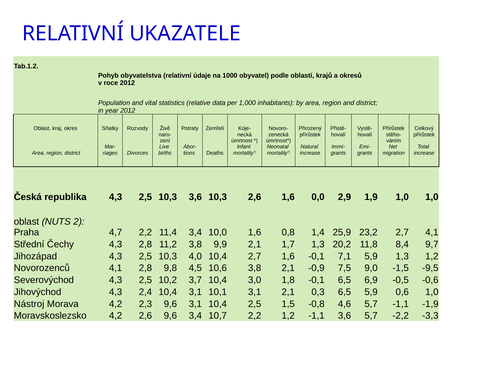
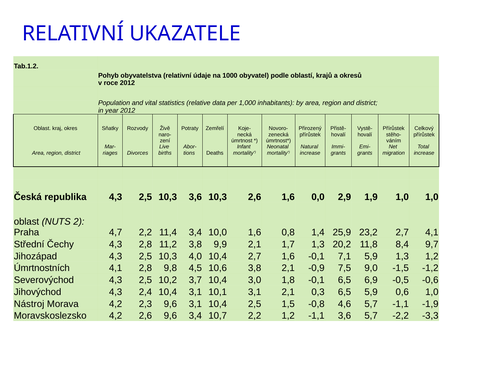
Novorozenců: Novorozenců -> Úmrtnostních
-9,5: -9,5 -> -1,2
